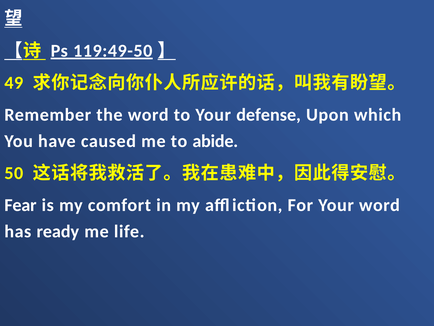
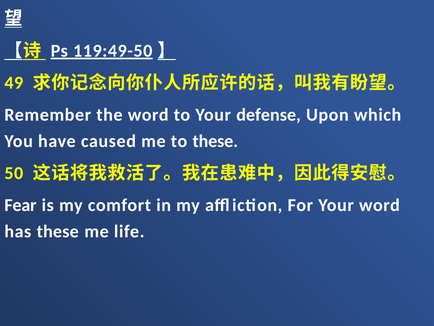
to abide: abide -> these
has ready: ready -> these
